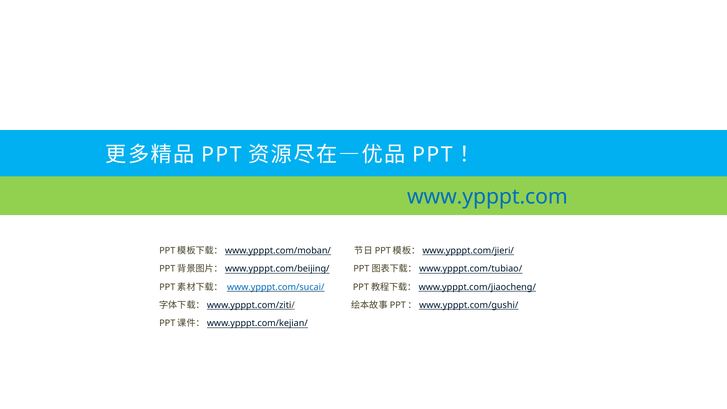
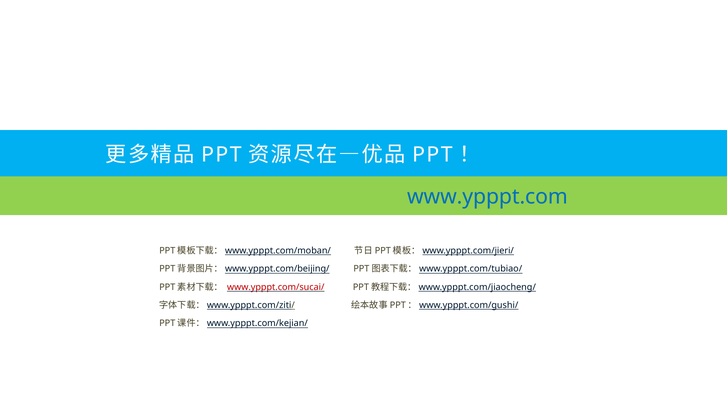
www.ypppt.com/sucai/ colour: blue -> red
